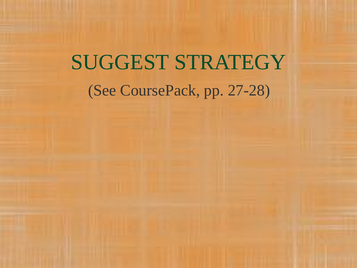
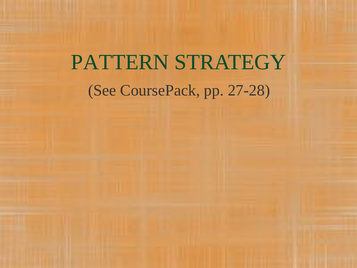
SUGGEST: SUGGEST -> PATTERN
